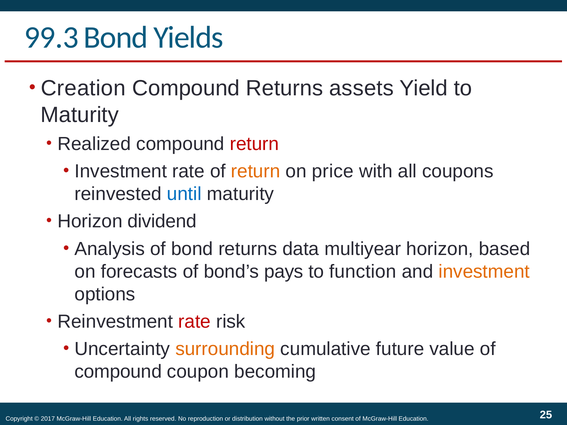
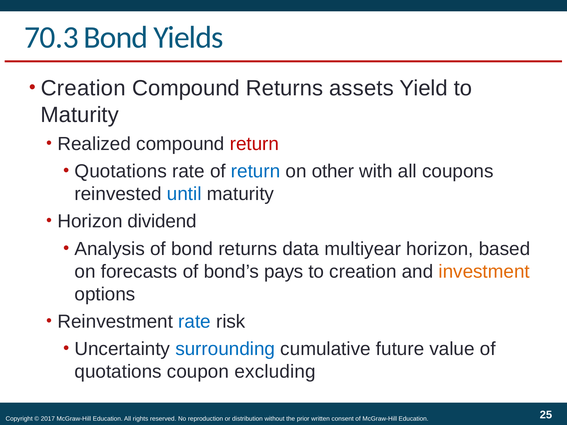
99.3: 99.3 -> 70.3
Investment at (121, 171): Investment -> Quotations
return at (256, 171) colour: orange -> blue
price: price -> other
to function: function -> creation
rate at (195, 322) colour: red -> blue
surrounding colour: orange -> blue
compound at (118, 372): compound -> quotations
becoming: becoming -> excluding
